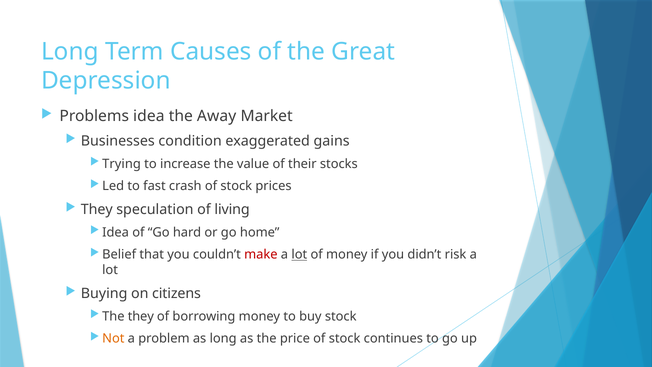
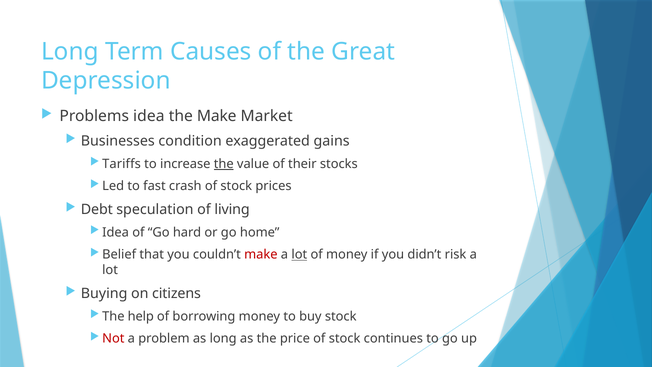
the Away: Away -> Make
Trying: Trying -> Tariffs
the at (224, 164) underline: none -> present
They at (97, 209): They -> Debt
The they: they -> help
Not colour: orange -> red
